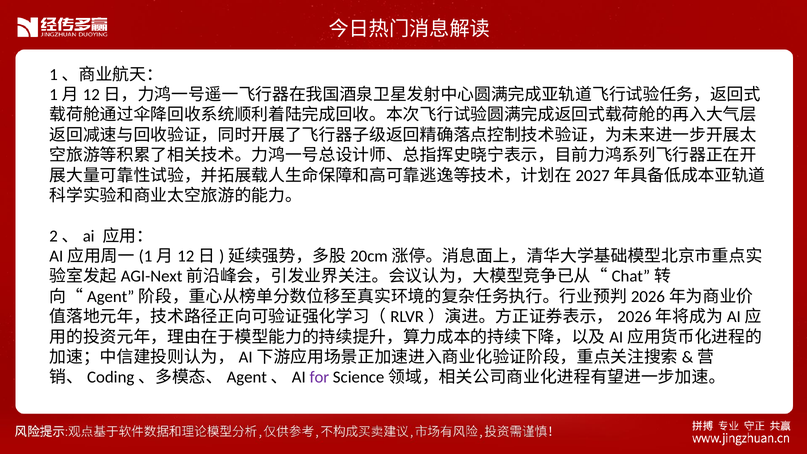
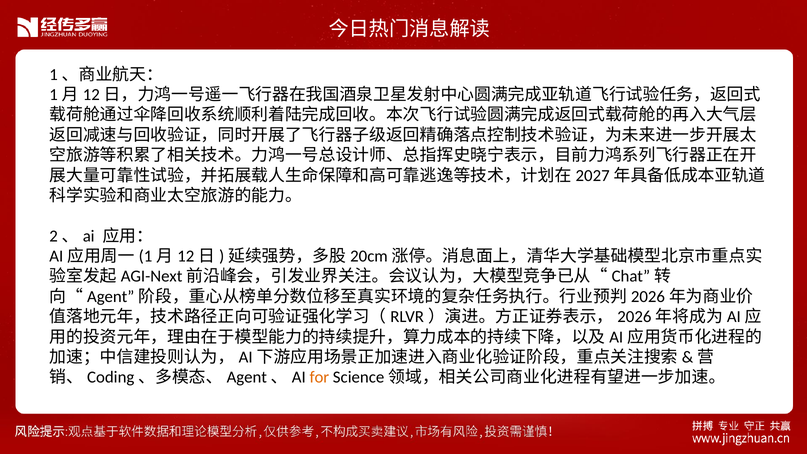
for colour: purple -> orange
